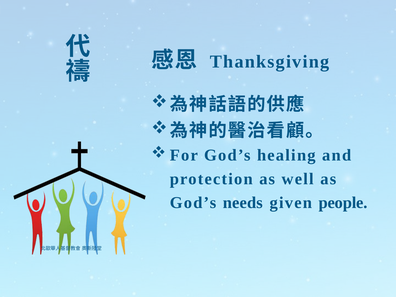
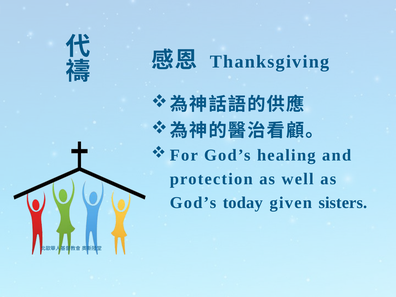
needs: needs -> today
people: people -> sisters
